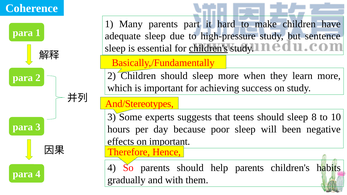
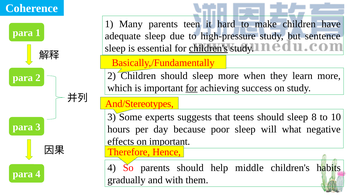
part: part -> teen
for at (191, 88) underline: none -> present
been: been -> what
help parents: parents -> middle
